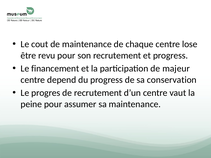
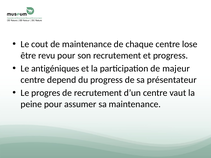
financement: financement -> antigéniques
conservation: conservation -> présentateur
